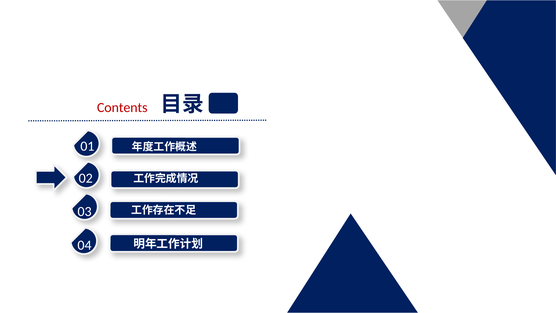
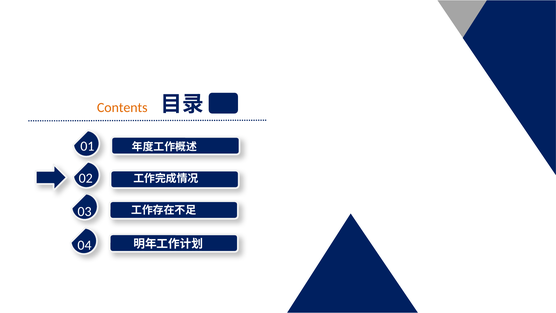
Contents colour: red -> orange
